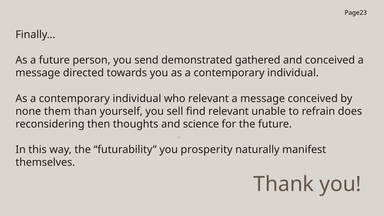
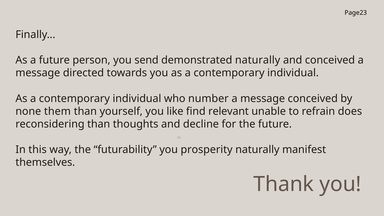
demonstrated gathered: gathered -> naturally
who relevant: relevant -> number
sell: sell -> like
reconsidering then: then -> than
science: science -> decline
